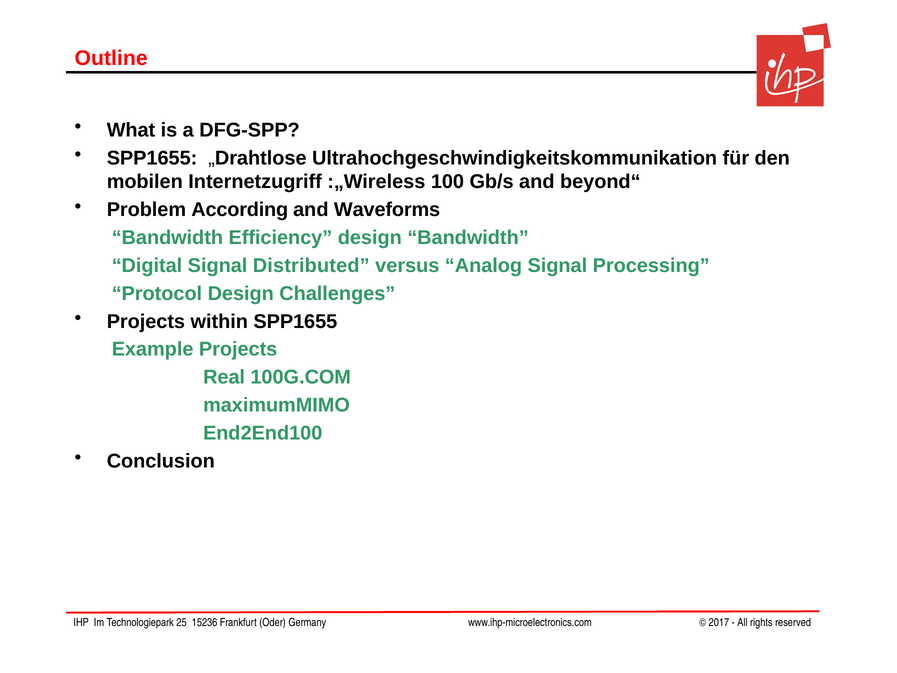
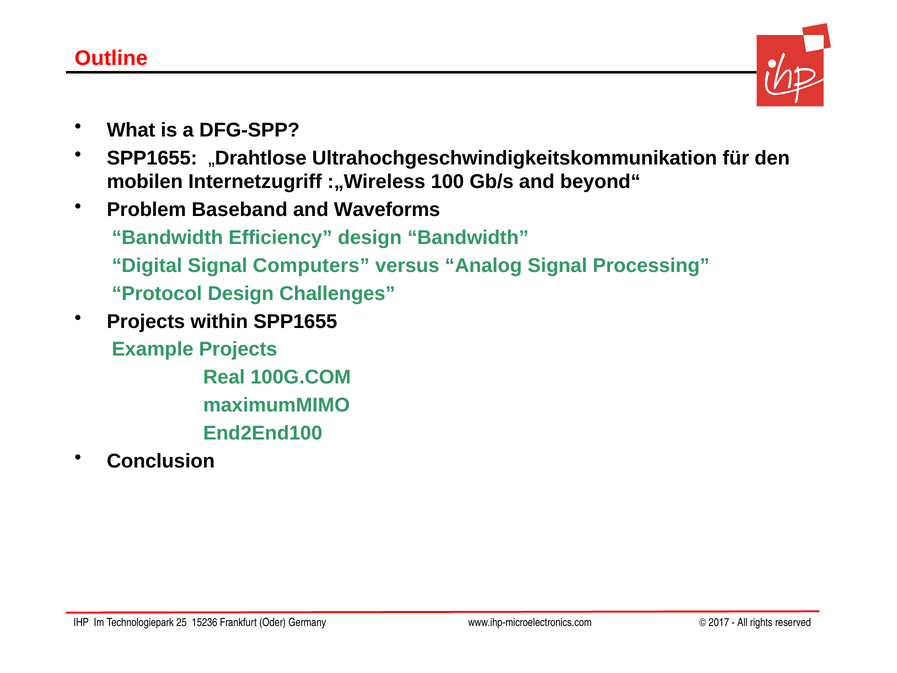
According: According -> Baseband
Distributed: Distributed -> Computers
